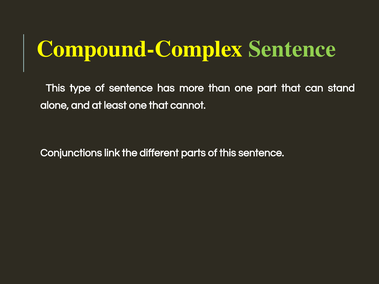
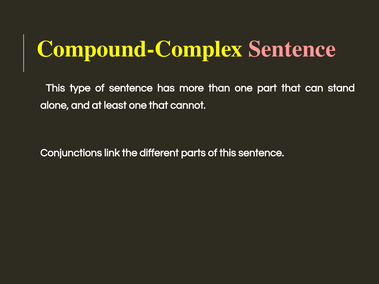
Sentence at (292, 49) colour: light green -> pink
